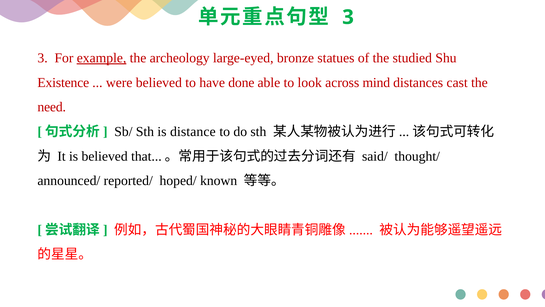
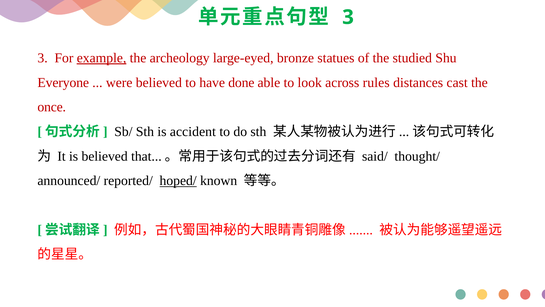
Existence: Existence -> Everyone
mind: mind -> rules
need: need -> once
distance: distance -> accident
hoped/ underline: none -> present
